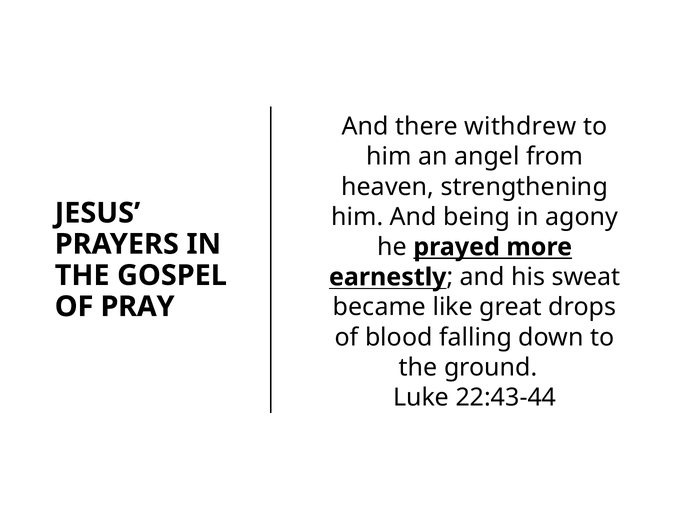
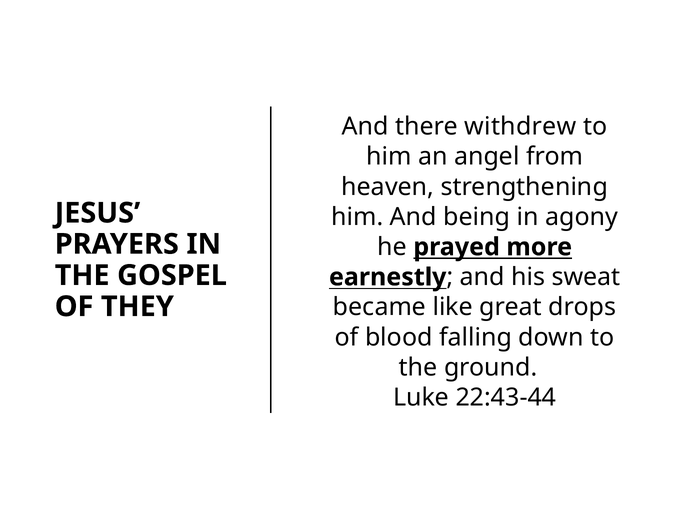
PRAY: PRAY -> THEY
